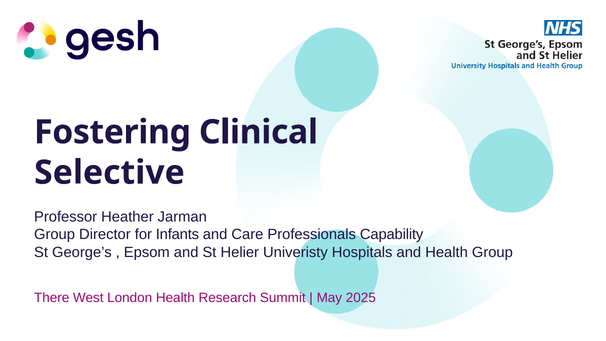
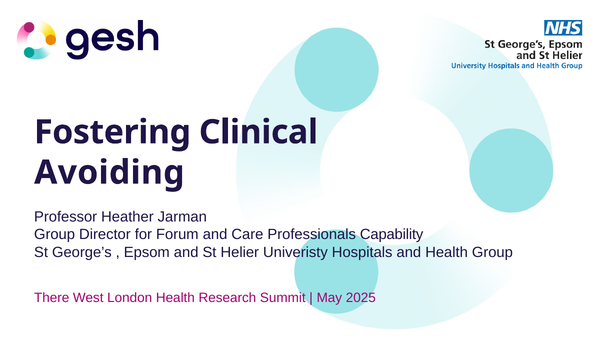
Selective: Selective -> Avoiding
Infants: Infants -> Forum
